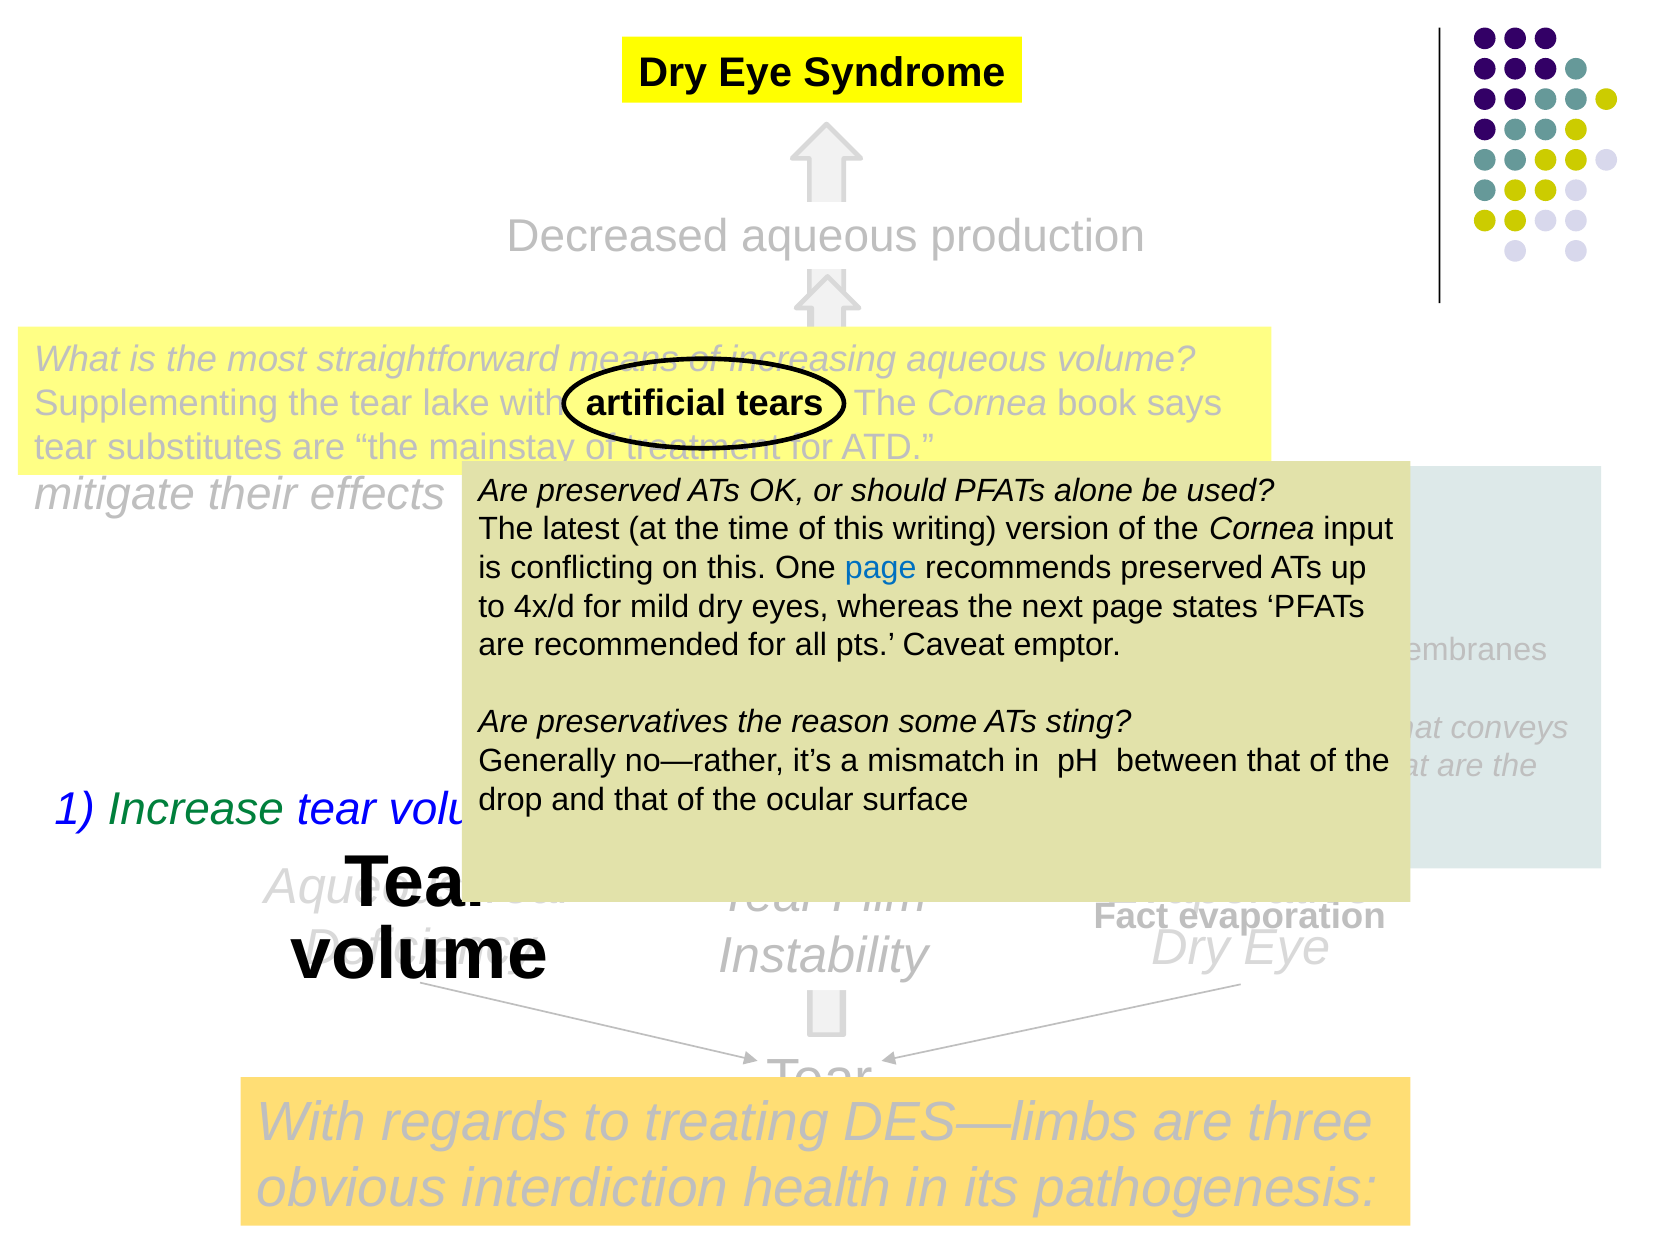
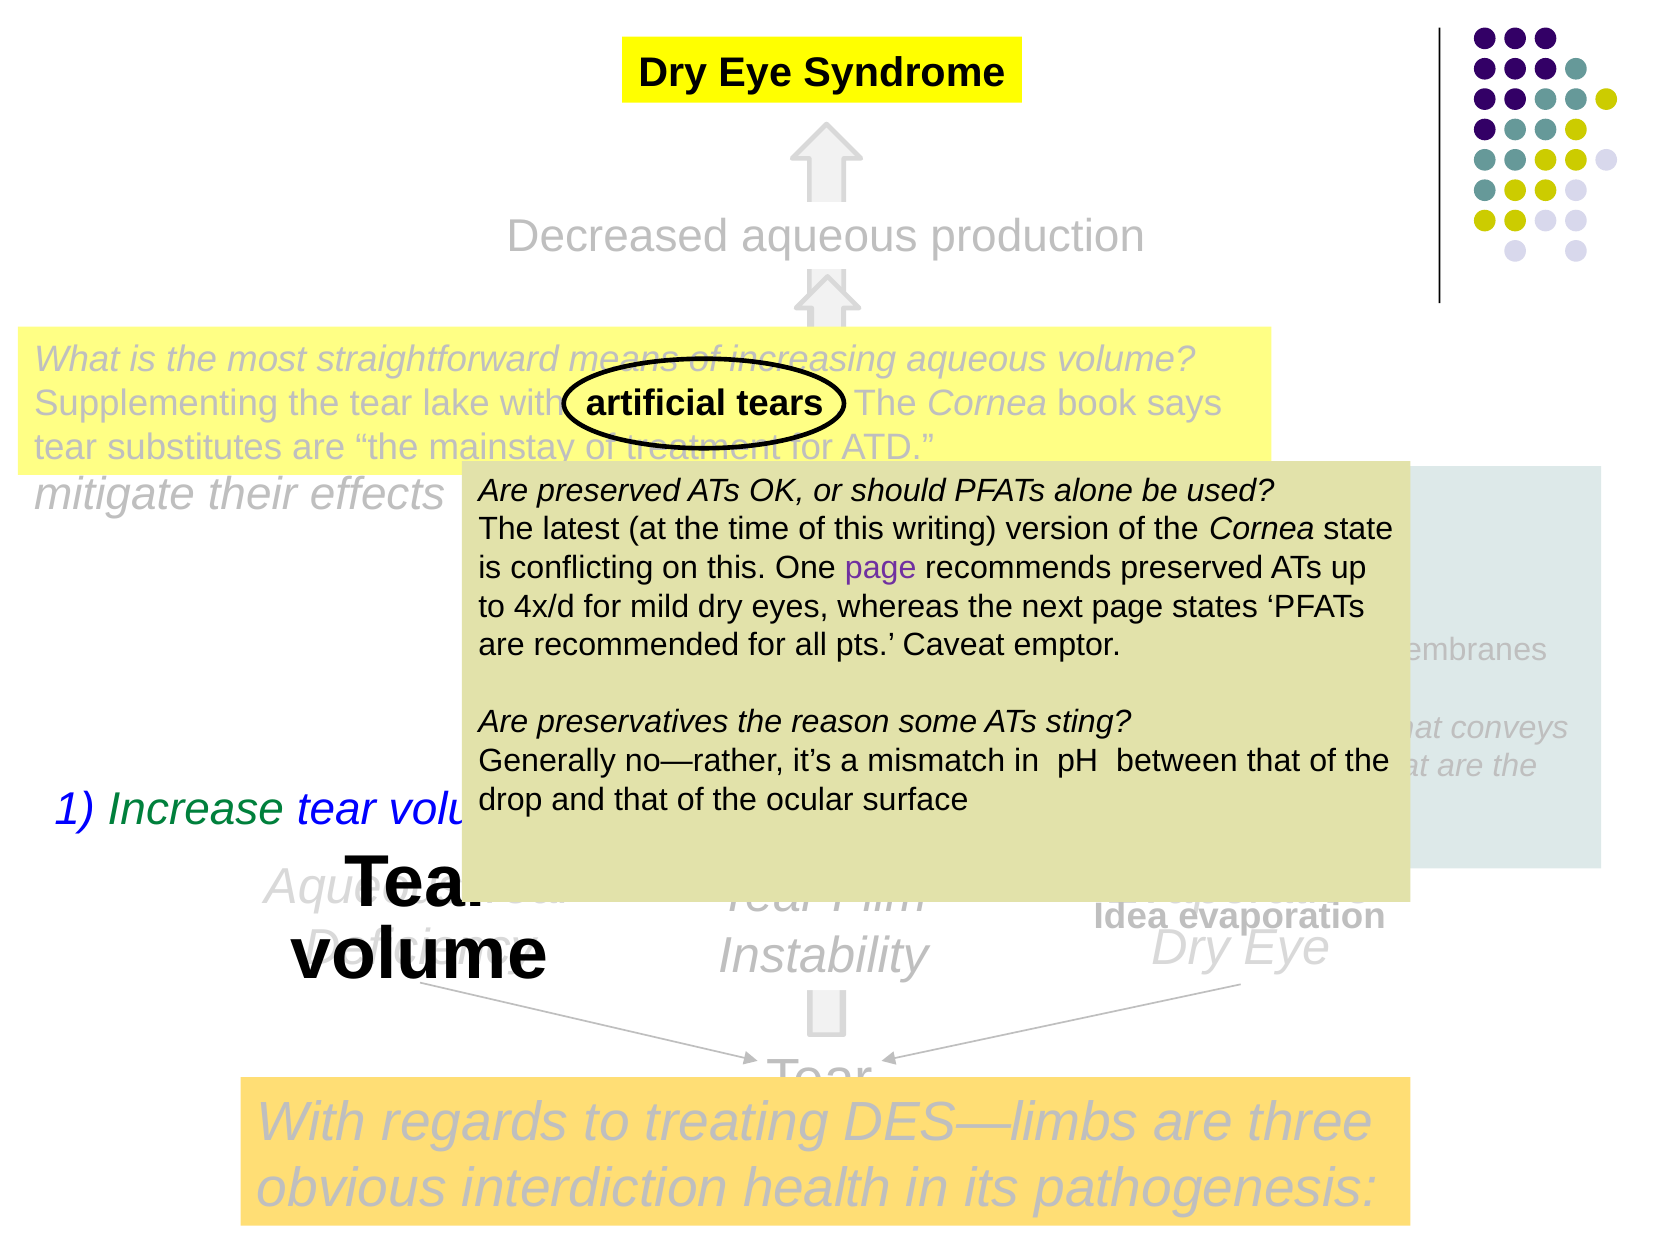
input: input -> state
page at (881, 568) colour: blue -> purple
Fact: Fact -> Idea
